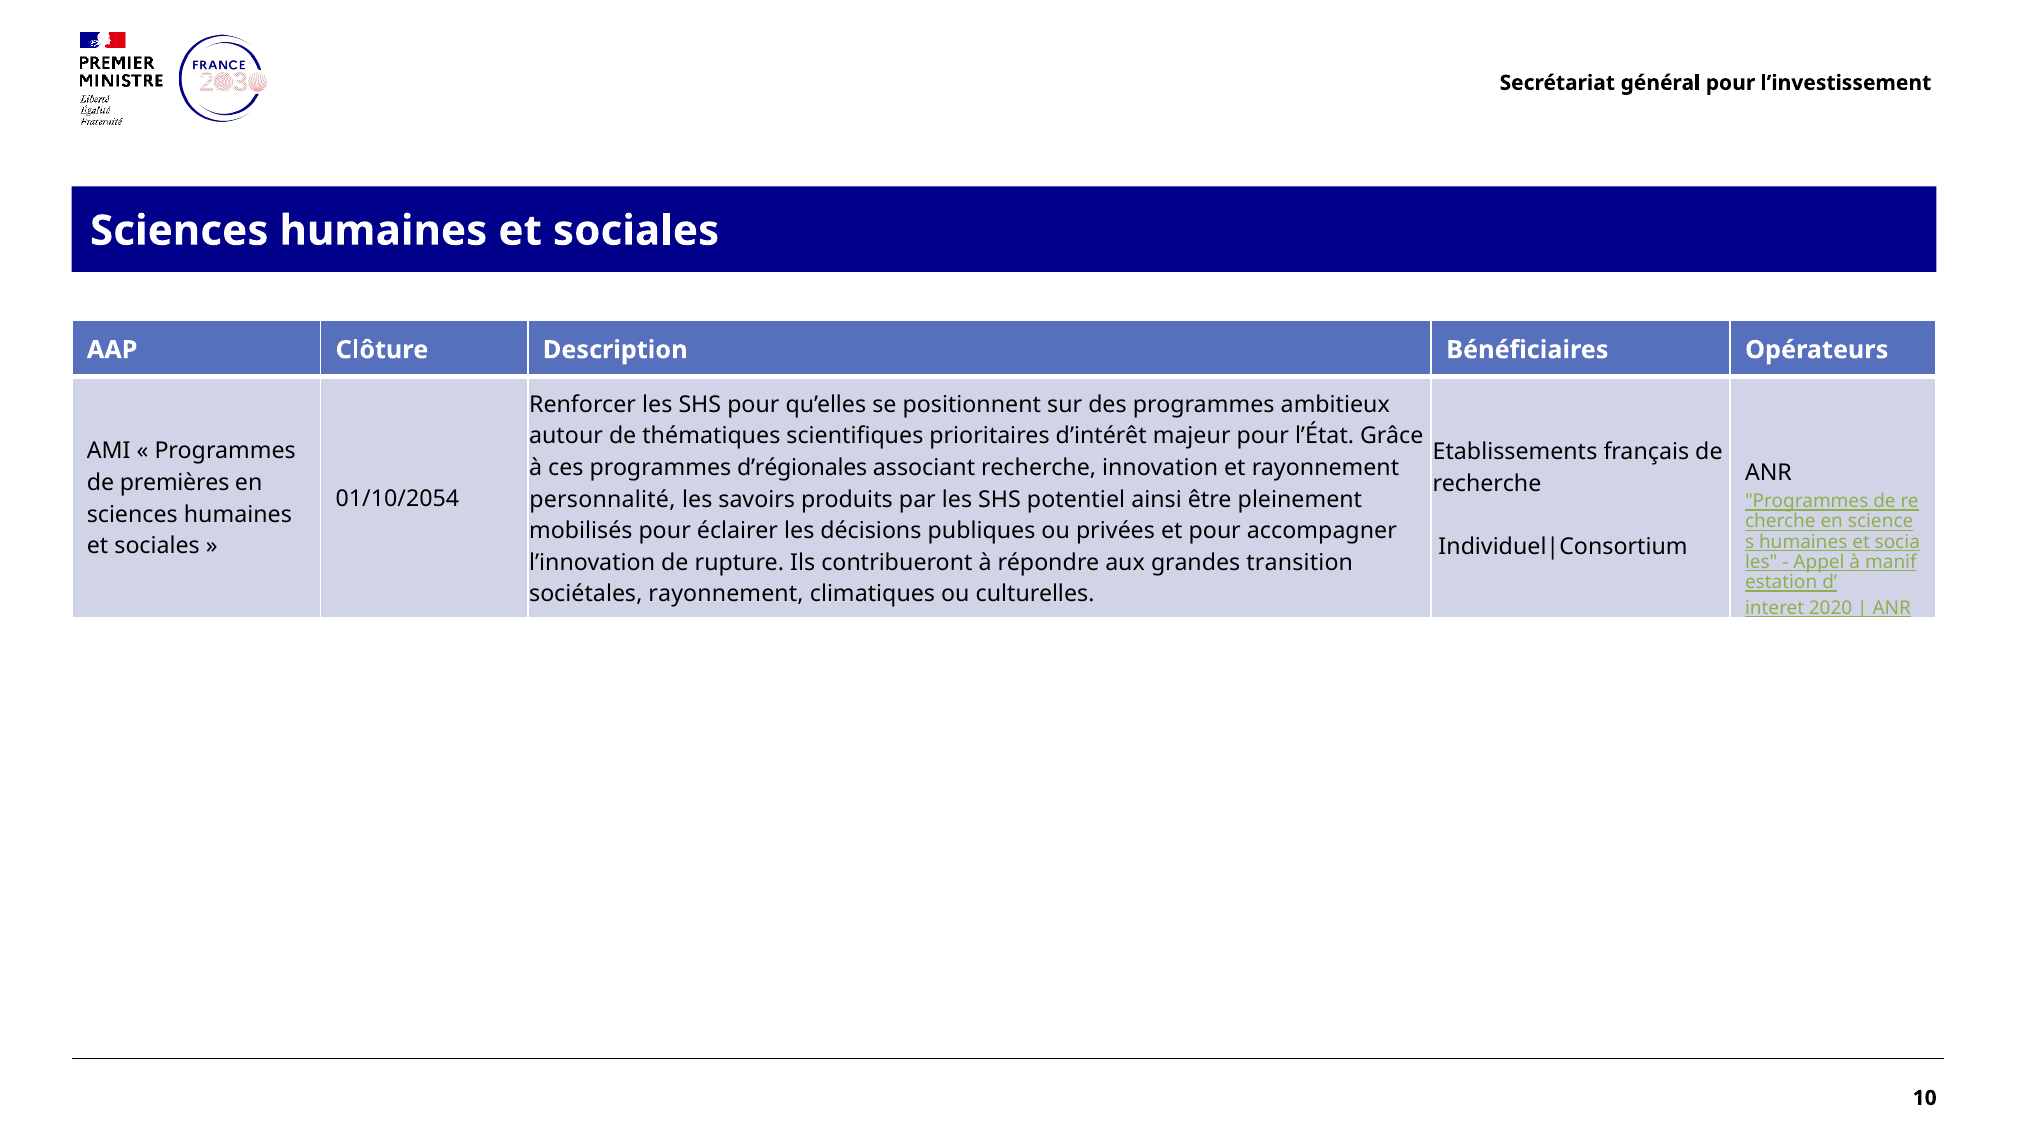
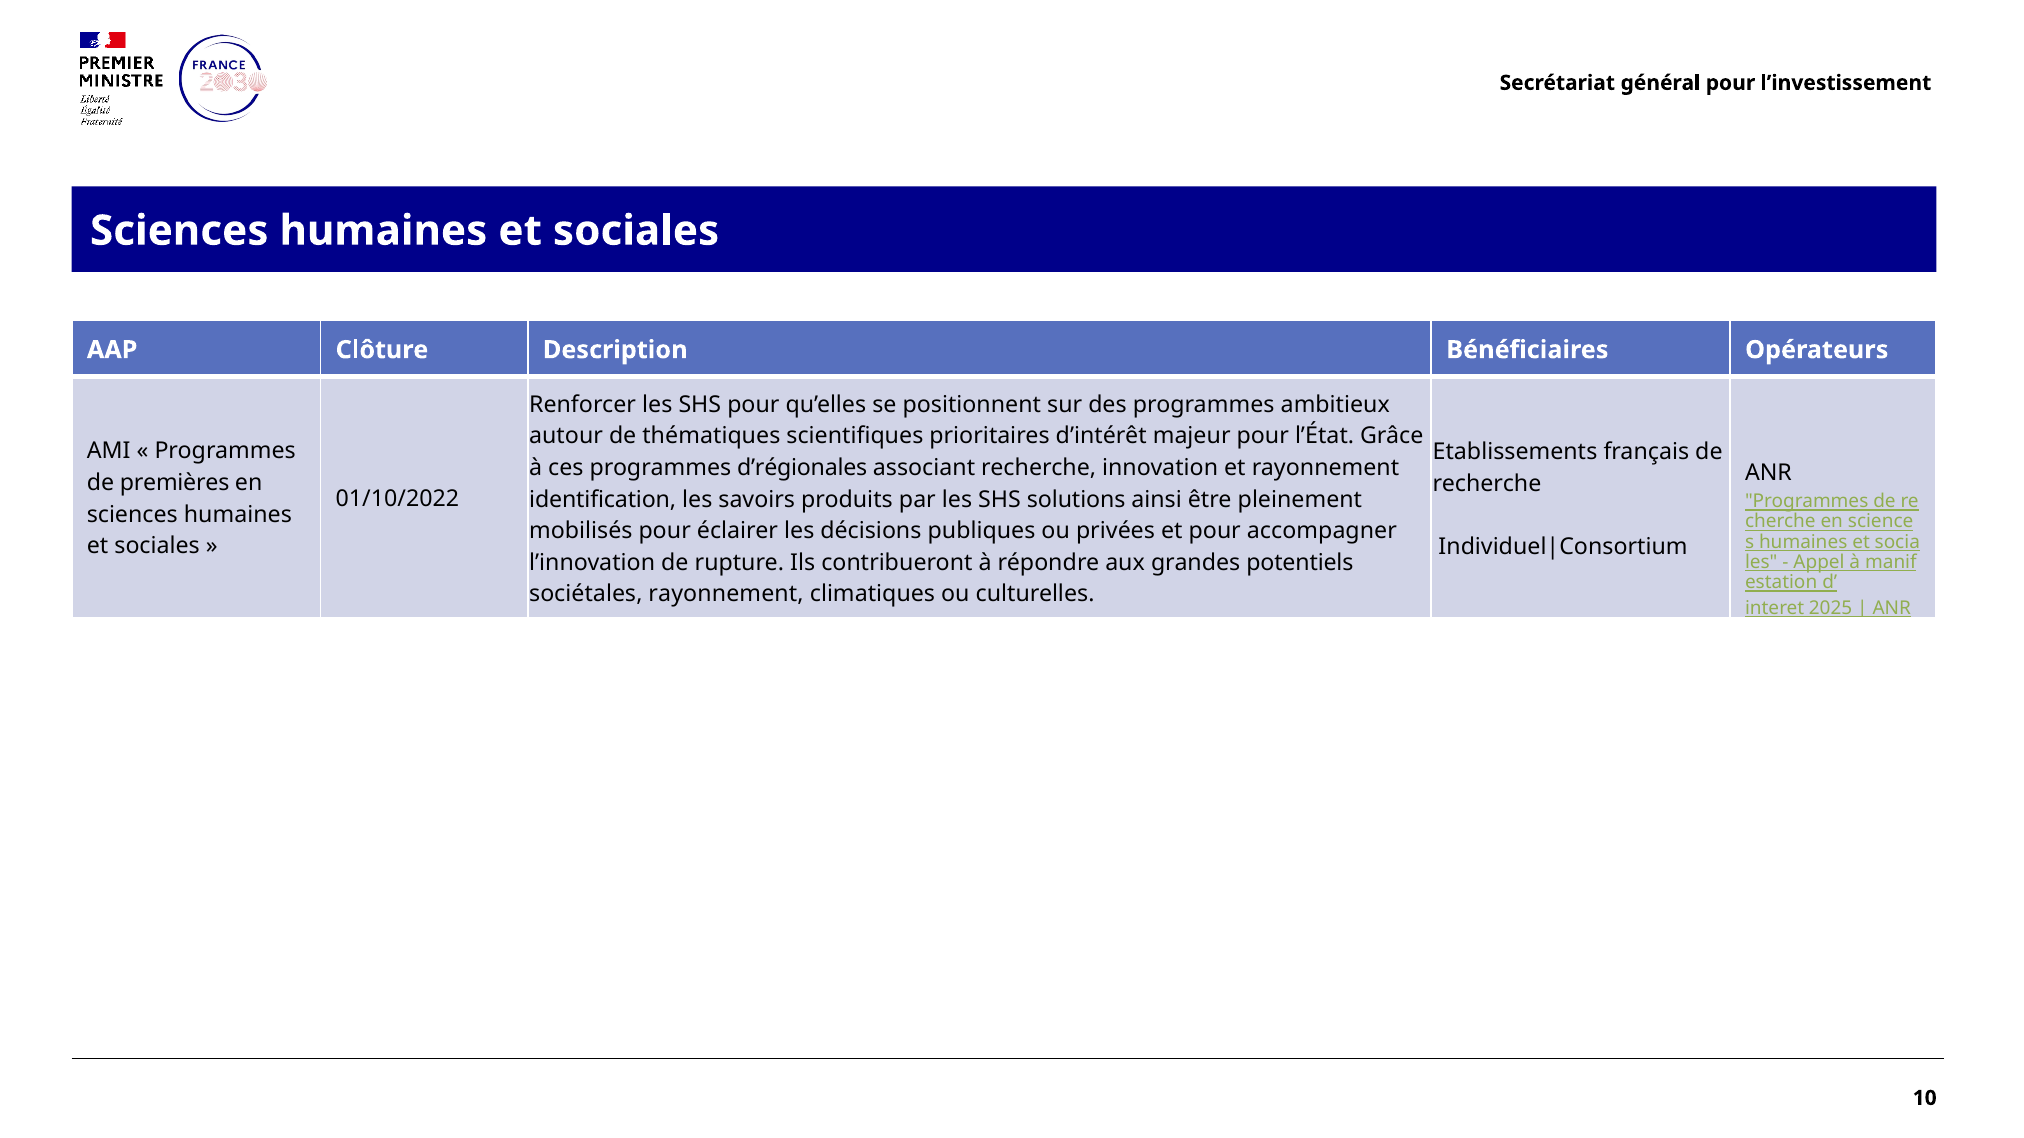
01/10/2054: 01/10/2054 -> 01/10/2022
personnalité: personnalité -> identification
potentiel: potentiel -> solutions
transition: transition -> potentiels
2020: 2020 -> 2025
